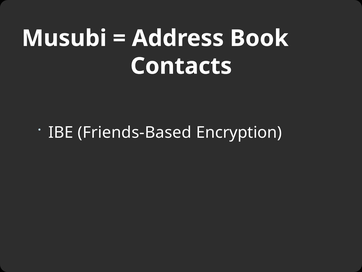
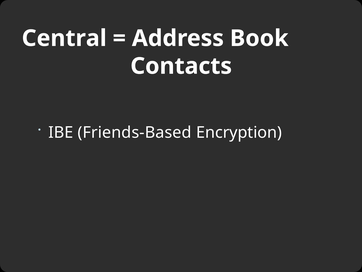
Musubi: Musubi -> Central
